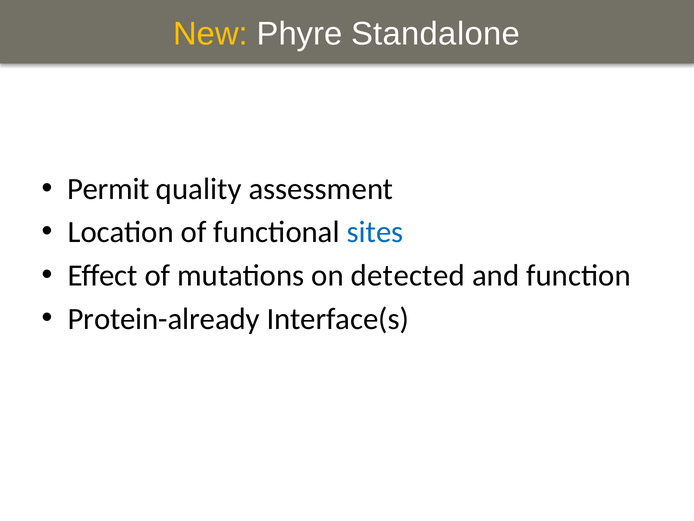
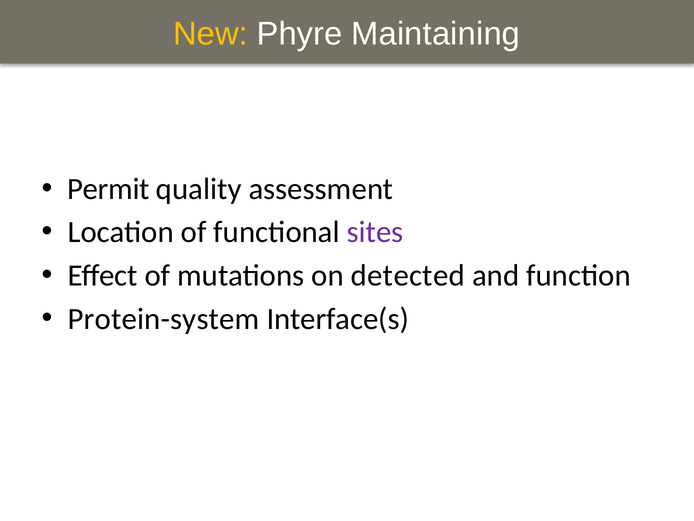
Standalone: Standalone -> Maintaining
sites colour: blue -> purple
Protein-already: Protein-already -> Protein-system
